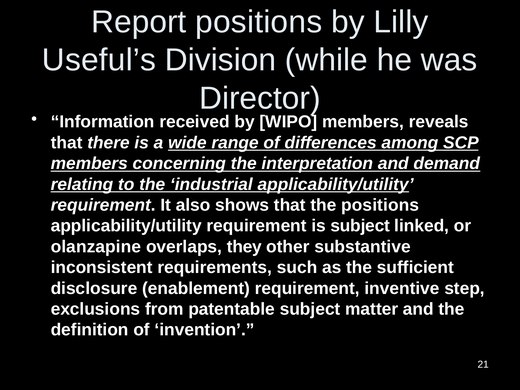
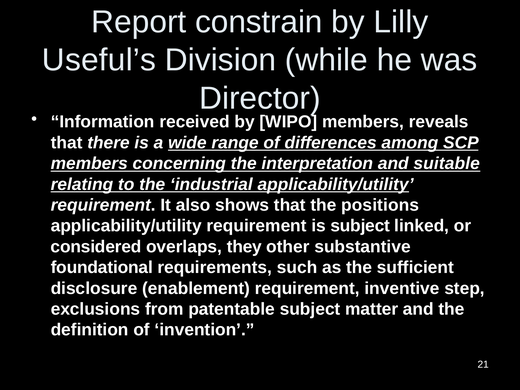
Report positions: positions -> constrain
demand: demand -> suitable
olanzapine: olanzapine -> considered
inconsistent: inconsistent -> foundational
